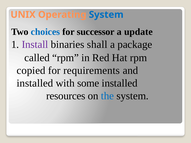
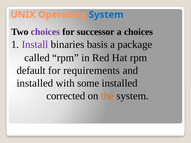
choices at (45, 32) colour: blue -> purple
a update: update -> choices
shall: shall -> basis
copied: copied -> default
resources: resources -> corrected
the colour: blue -> orange
